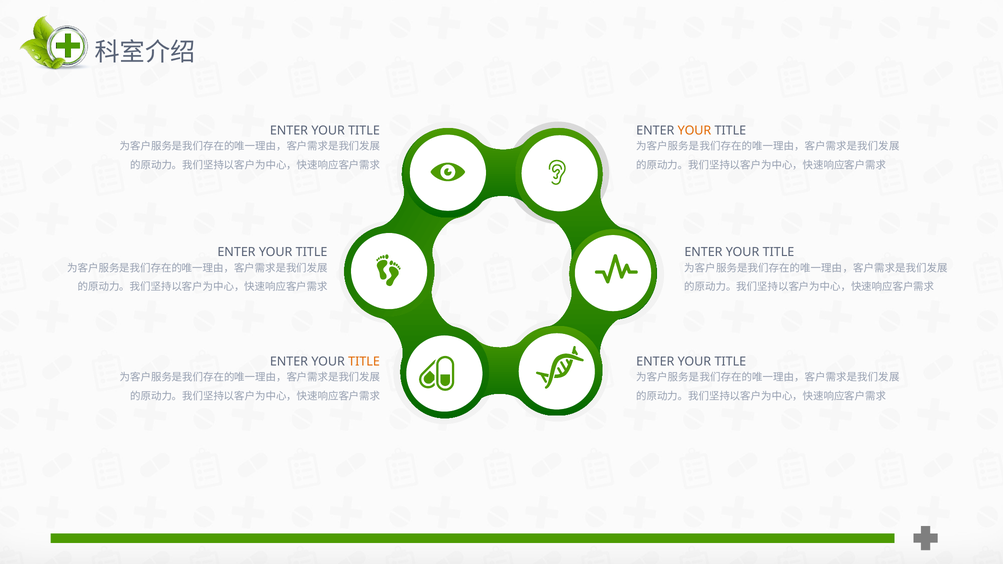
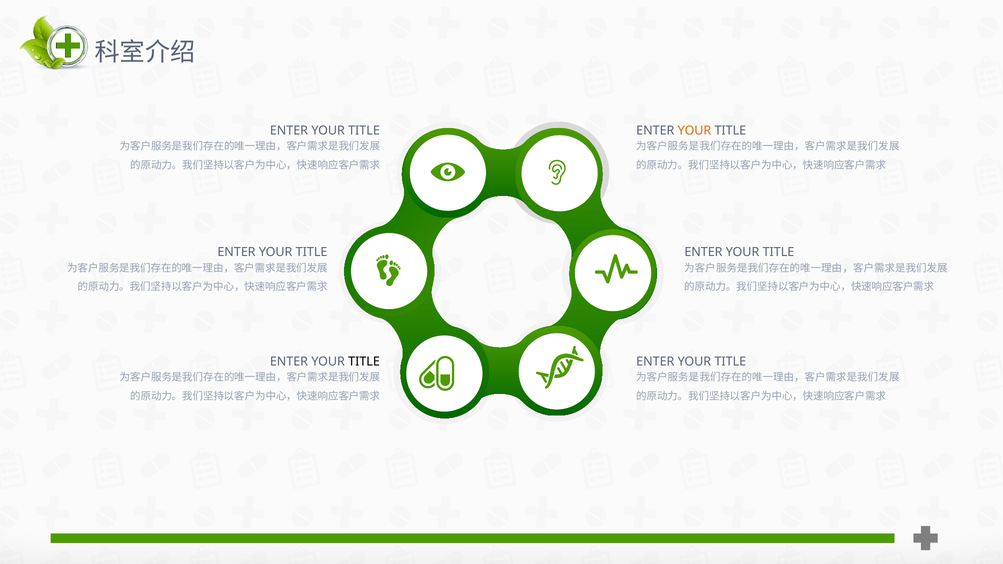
TITLE at (364, 362) colour: orange -> black
